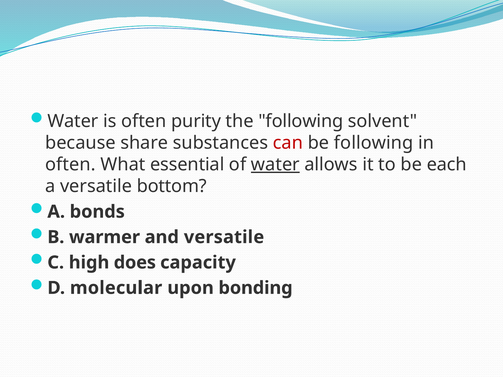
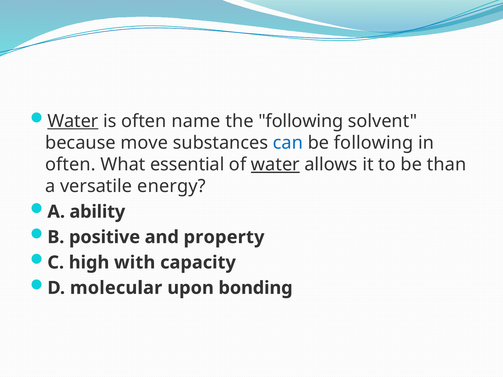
Water at (73, 121) underline: none -> present
purity: purity -> name
share: share -> move
can colour: red -> blue
each: each -> than
bottom: bottom -> energy
bonds: bonds -> ability
warmer: warmer -> positive
and versatile: versatile -> property
does: does -> with
